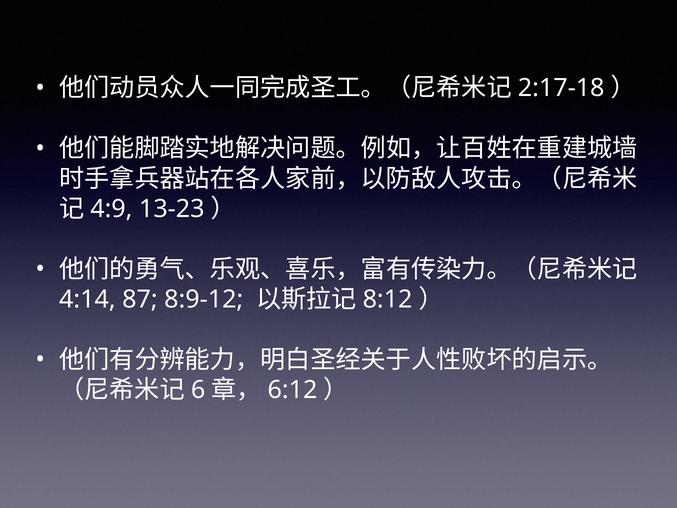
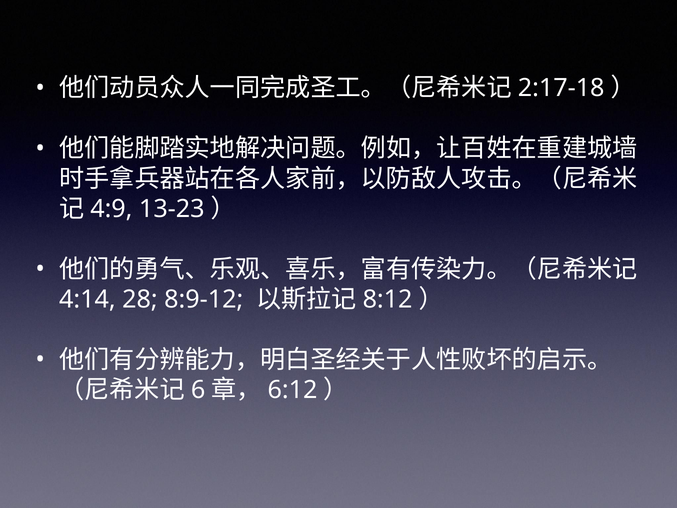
87: 87 -> 28
